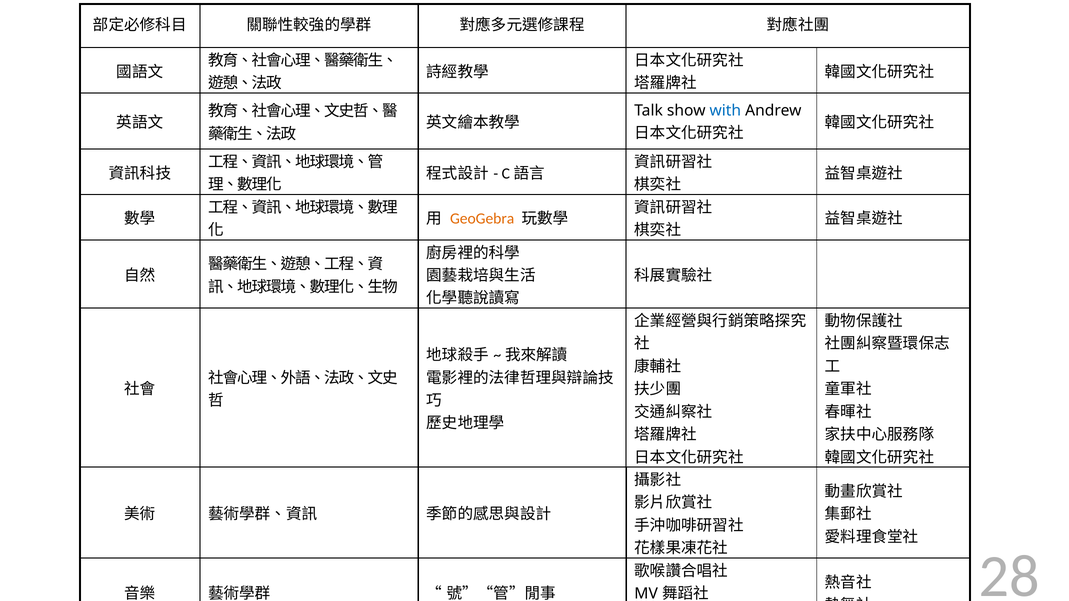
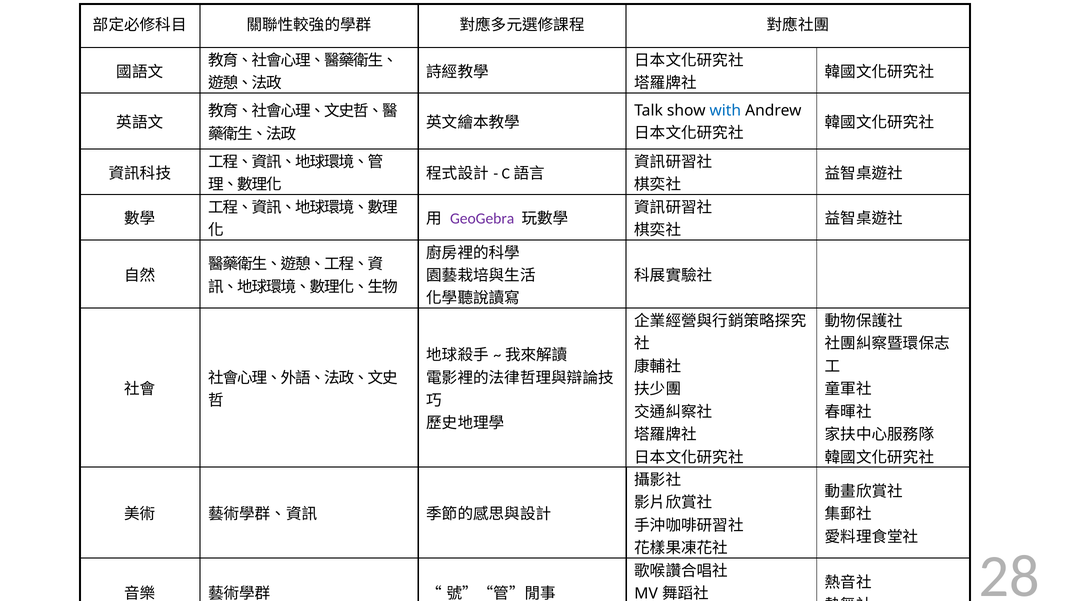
GeoGebra colour: orange -> purple
